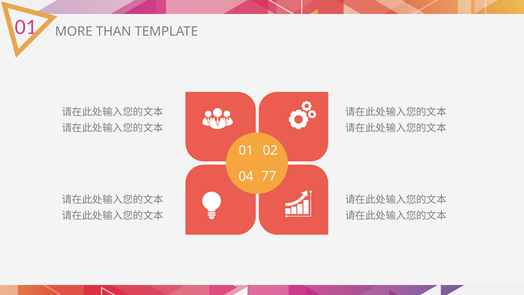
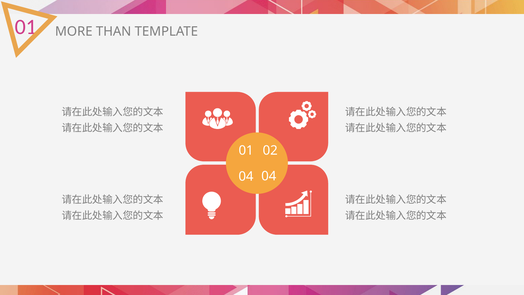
04 77: 77 -> 04
